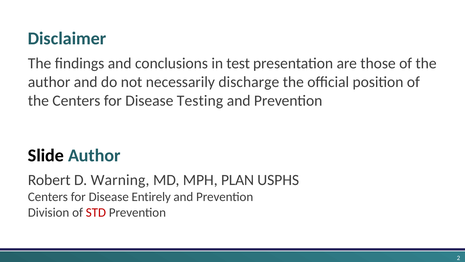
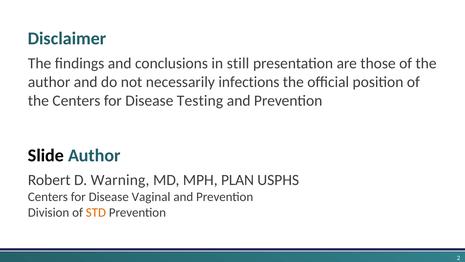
test: test -> still
discharge: discharge -> infections
Entirely: Entirely -> Vaginal
STD colour: red -> orange
